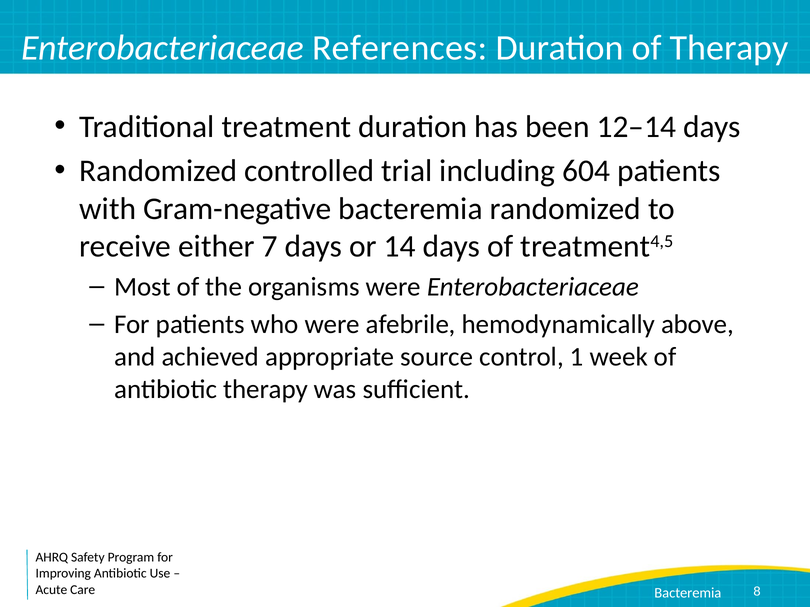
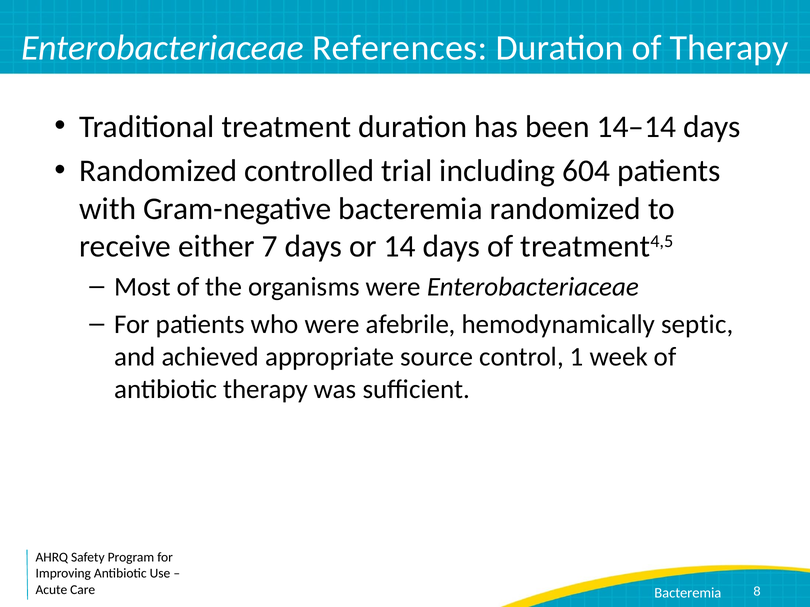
12–14: 12–14 -> 14–14
above: above -> septic
